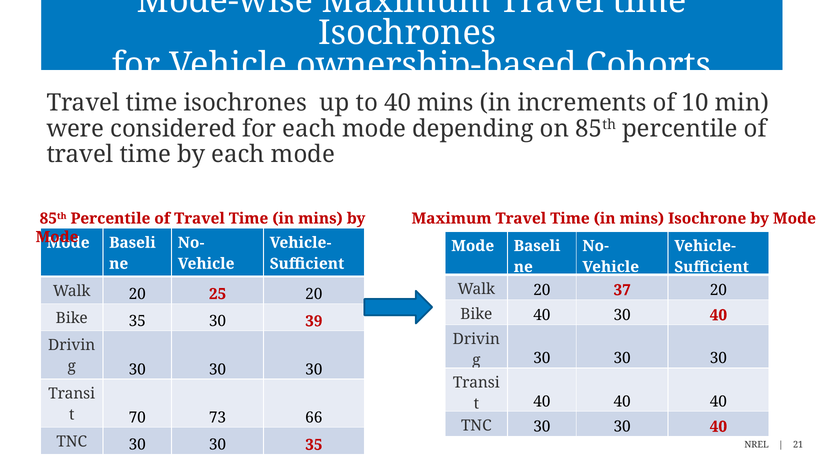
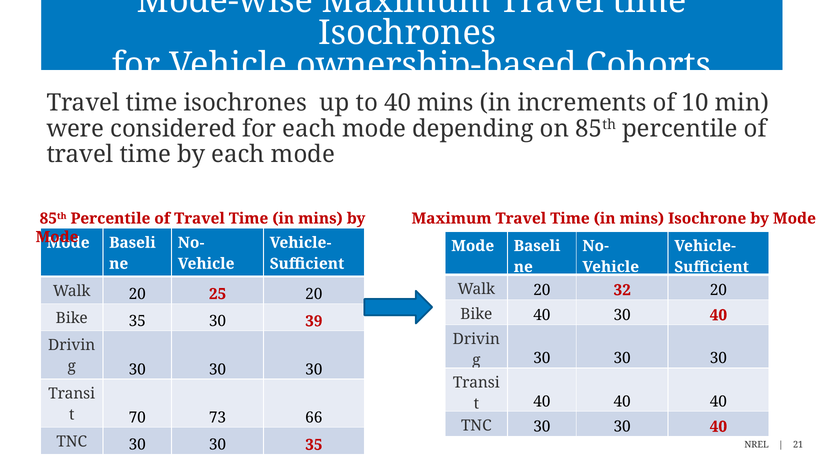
37: 37 -> 32
